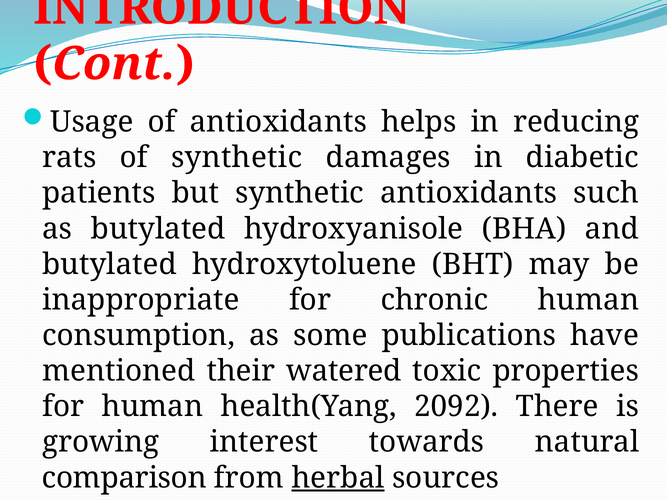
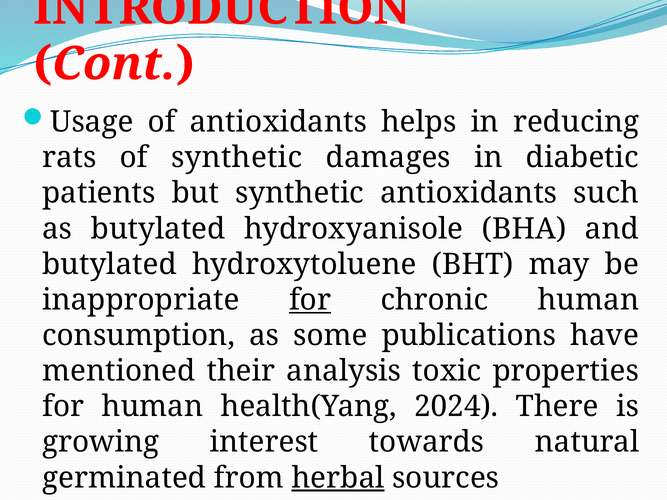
for at (310, 300) underline: none -> present
watered: watered -> analysis
2092: 2092 -> 2024
comparison: comparison -> germinated
